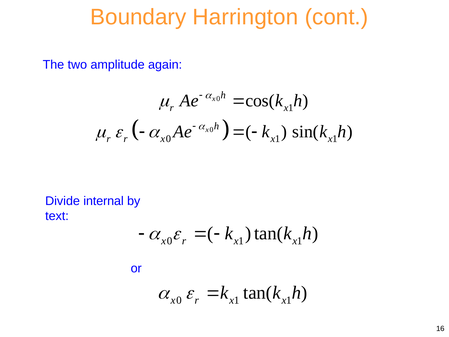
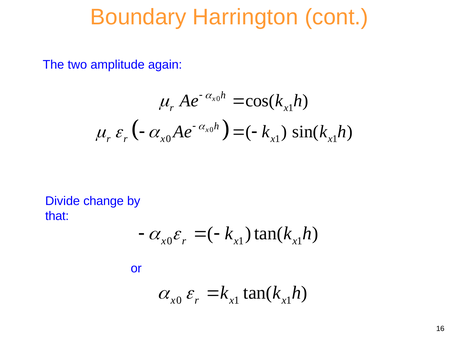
internal: internal -> change
text: text -> that
